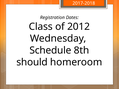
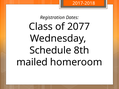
2012: 2012 -> 2077
should: should -> mailed
